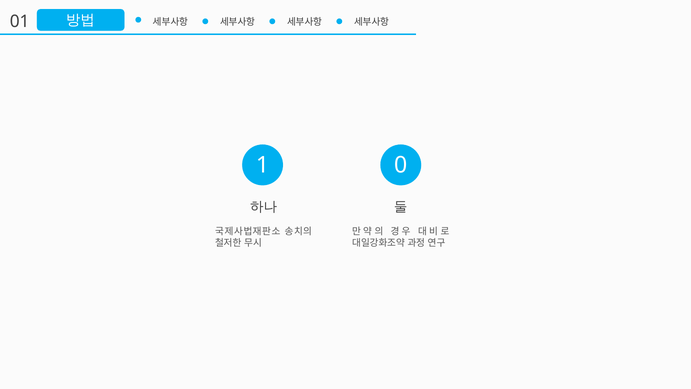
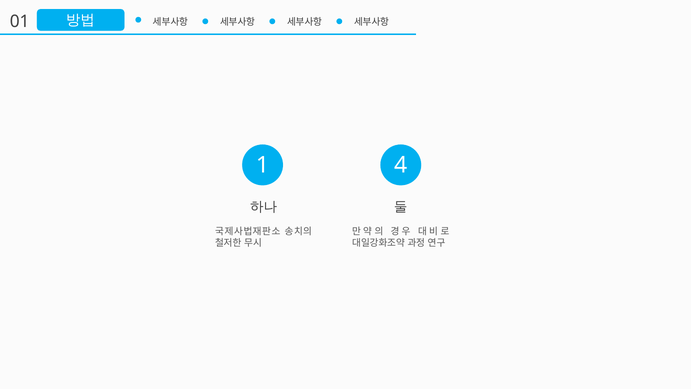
0: 0 -> 4
